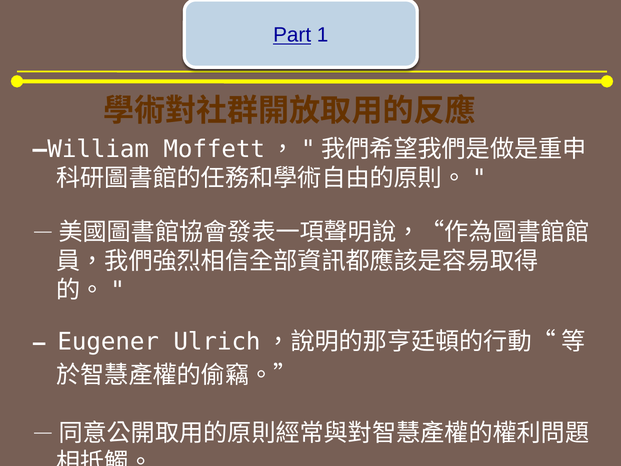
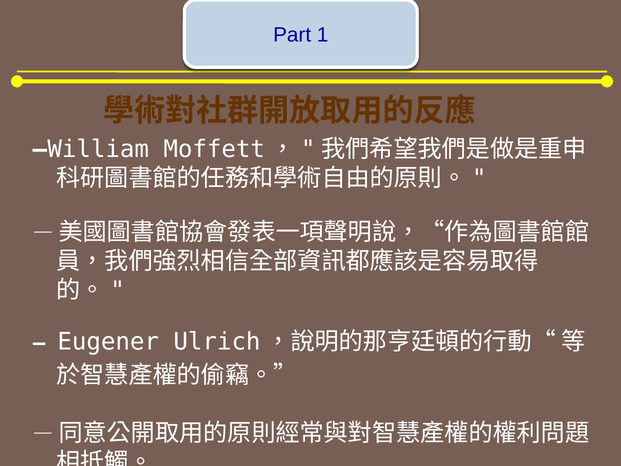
Part underline: present -> none
